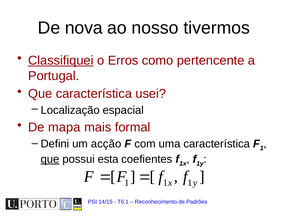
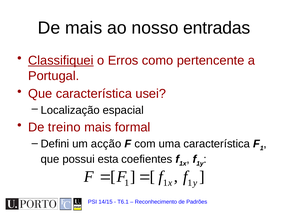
De nova: nova -> mais
tivermos: tivermos -> entradas
mapa: mapa -> treino
que at (50, 159) underline: present -> none
